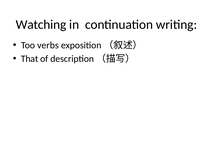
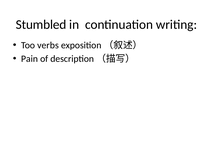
Watching: Watching -> Stumbled
That: That -> Pain
